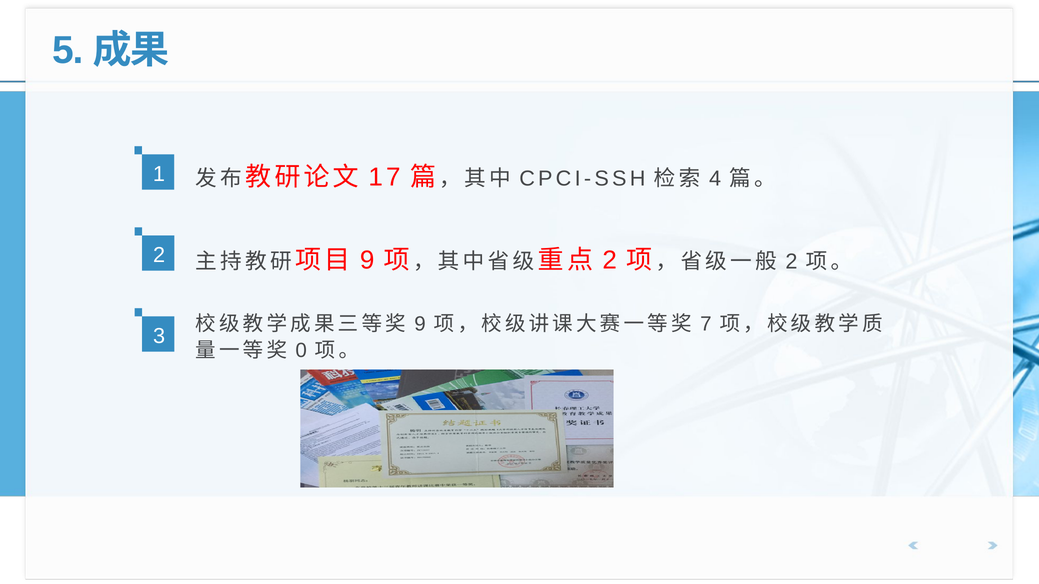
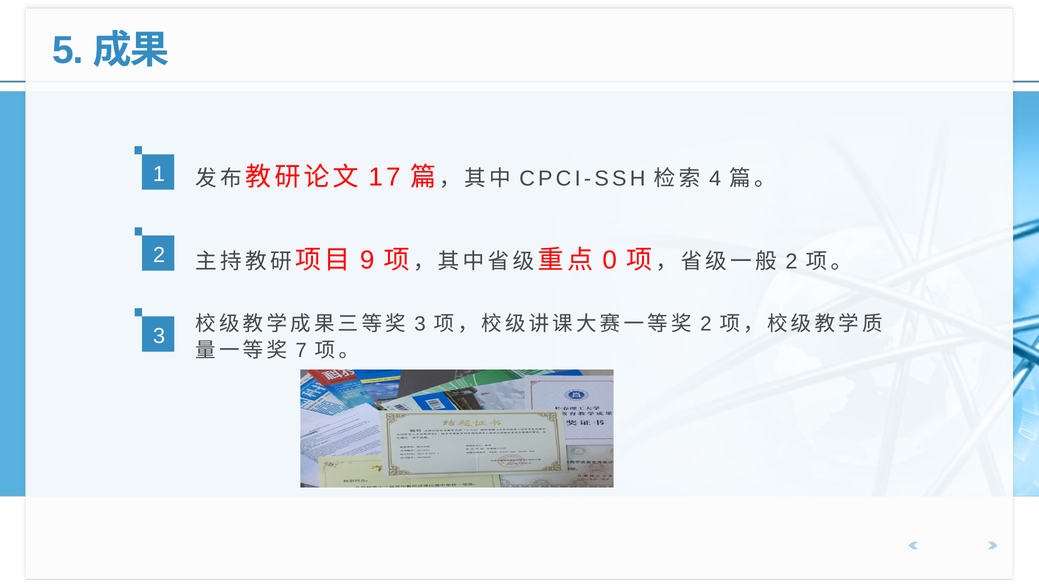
2 at (610, 260): 2 -> 0
9 at (420, 324): 9 -> 3
7 at (706, 324): 7 -> 2
0: 0 -> 7
